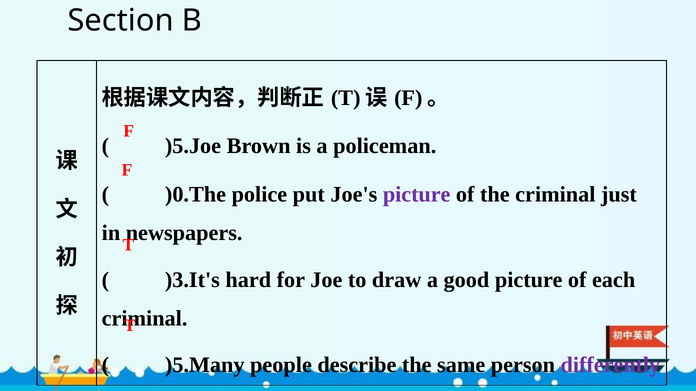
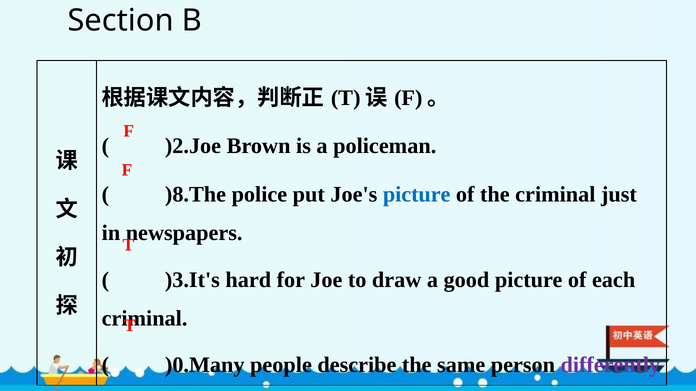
)5.Joe: )5.Joe -> )2.Joe
)0.The: )0.The -> )8.The
picture at (417, 195) colour: purple -> blue
)5.Many: )5.Many -> )0.Many
